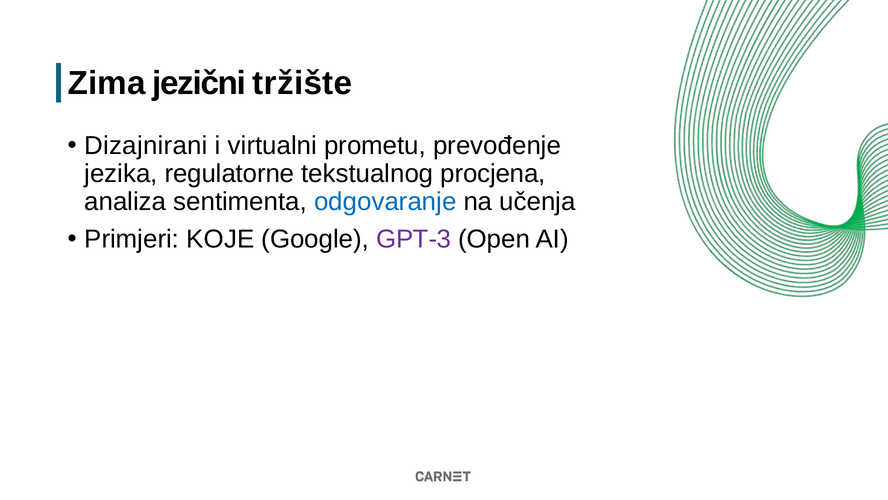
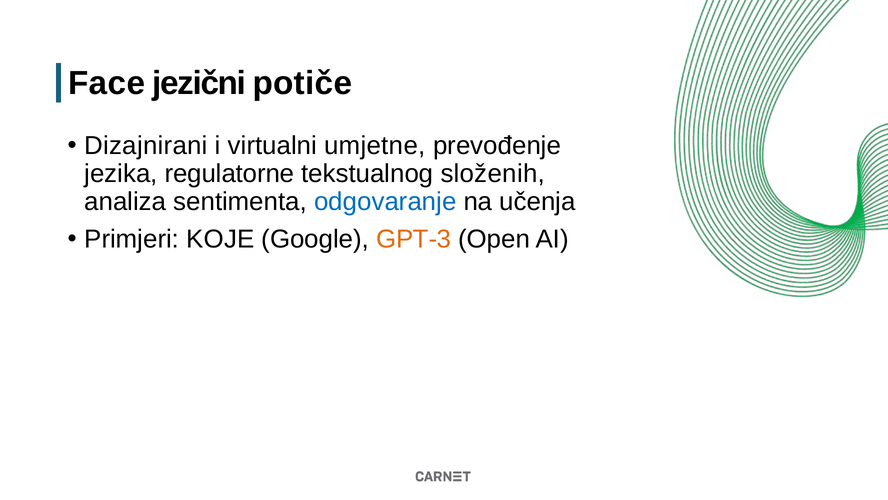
Zima: Zima -> Face
tržište: tržište -> potiče
prometu: prometu -> umjetne
procjena: procjena -> složenih
GPT-3 colour: purple -> orange
